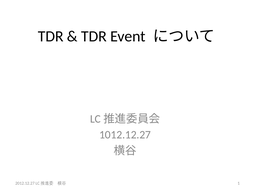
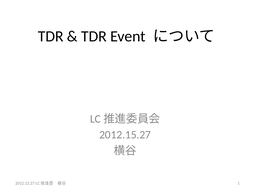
1012.12.27: 1012.12.27 -> 2012.15.27
